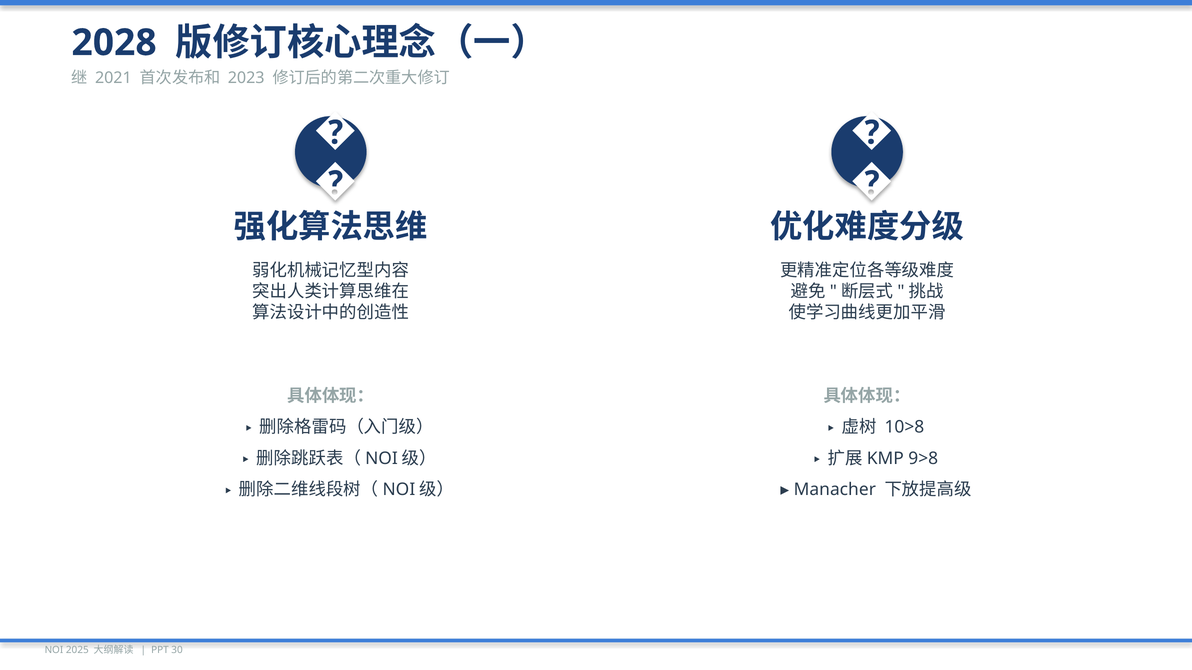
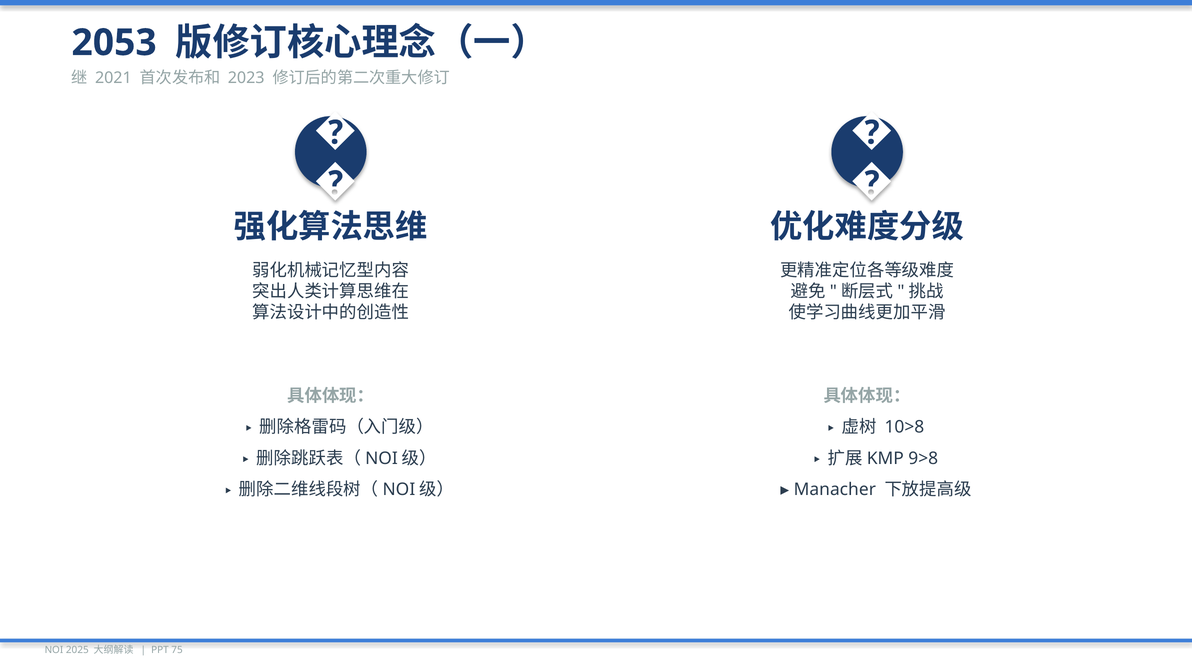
2028: 2028 -> 2053
30: 30 -> 75
